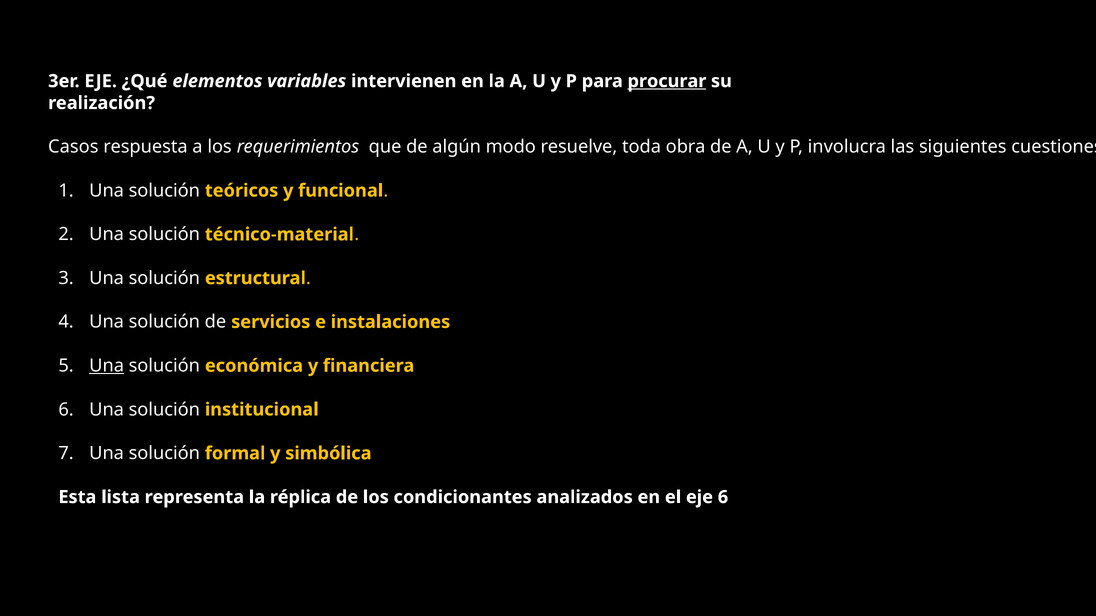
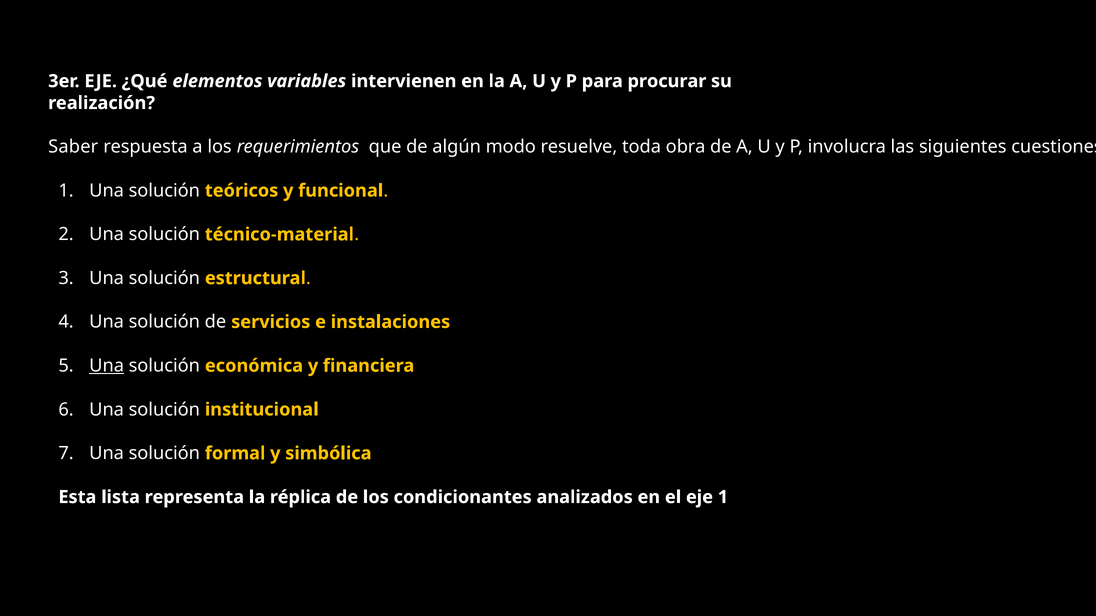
procurar underline: present -> none
Casos: Casos -> Saber
eje 6: 6 -> 1
